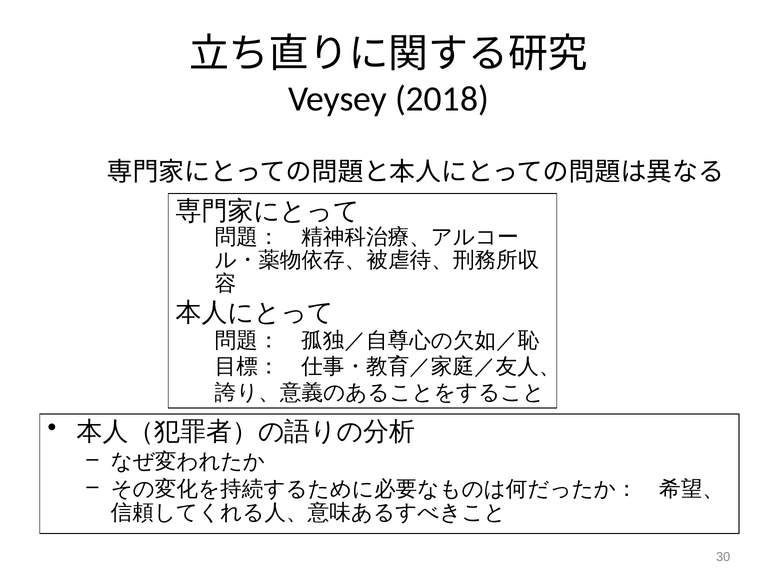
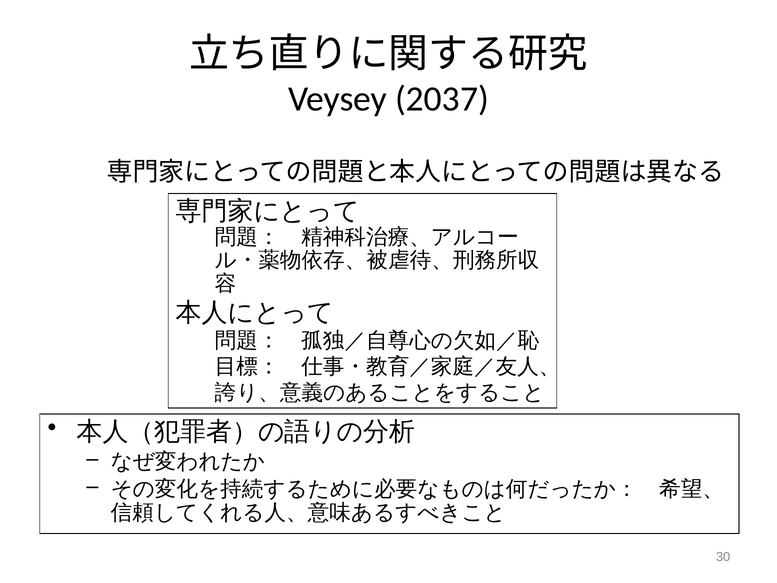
2018: 2018 -> 2037
